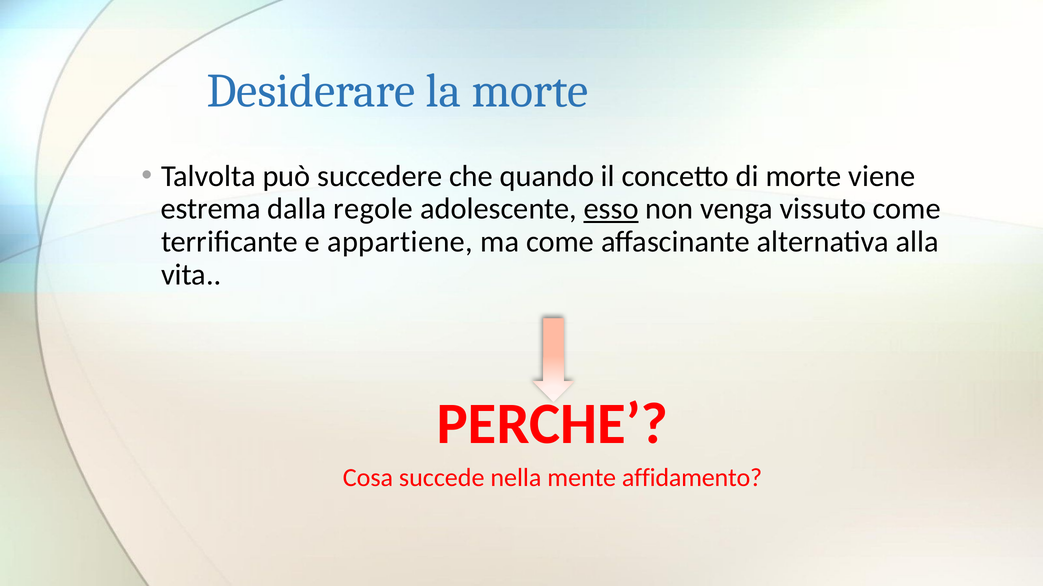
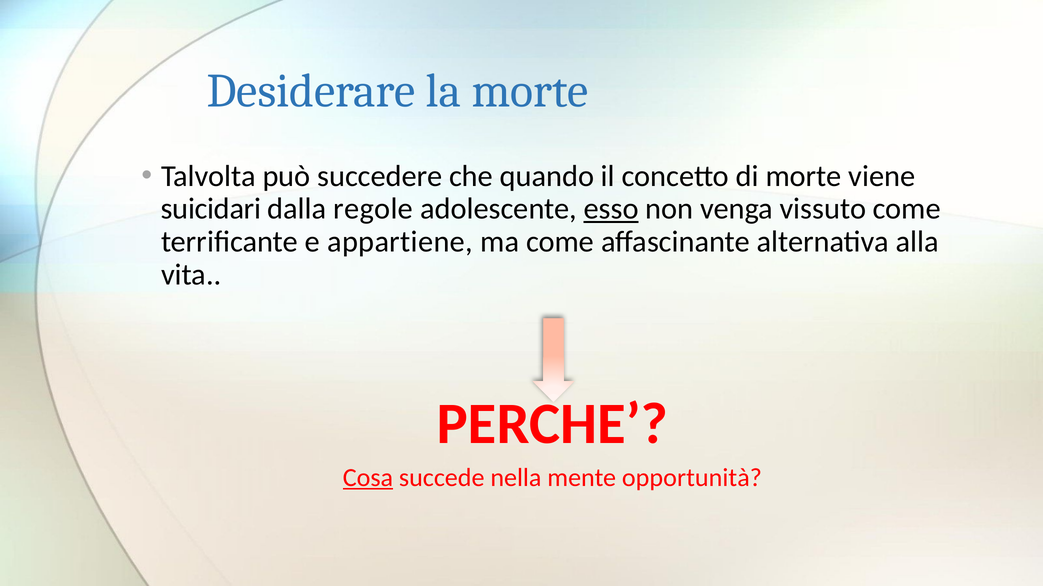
estrema: estrema -> suicidari
Cosa underline: none -> present
affidamento: affidamento -> opportunità
